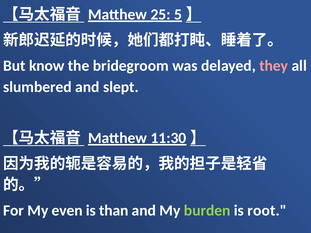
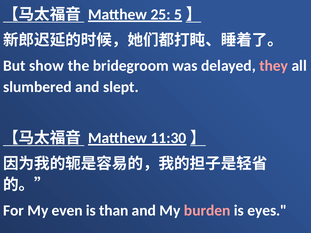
know: know -> show
burden colour: light green -> pink
root: root -> eyes
